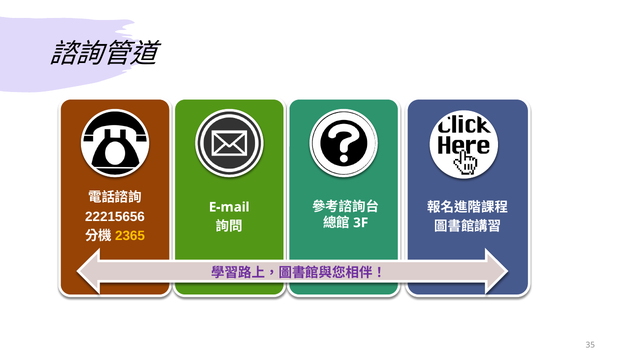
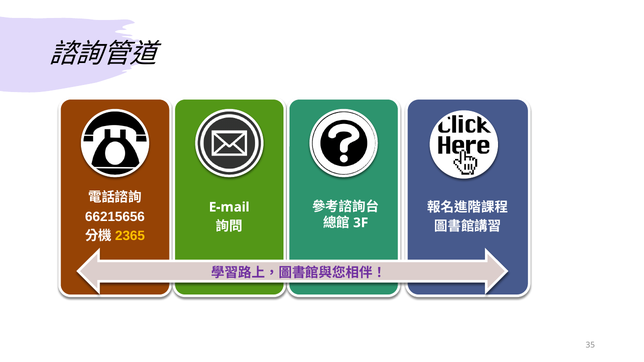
22215656: 22215656 -> 66215656
